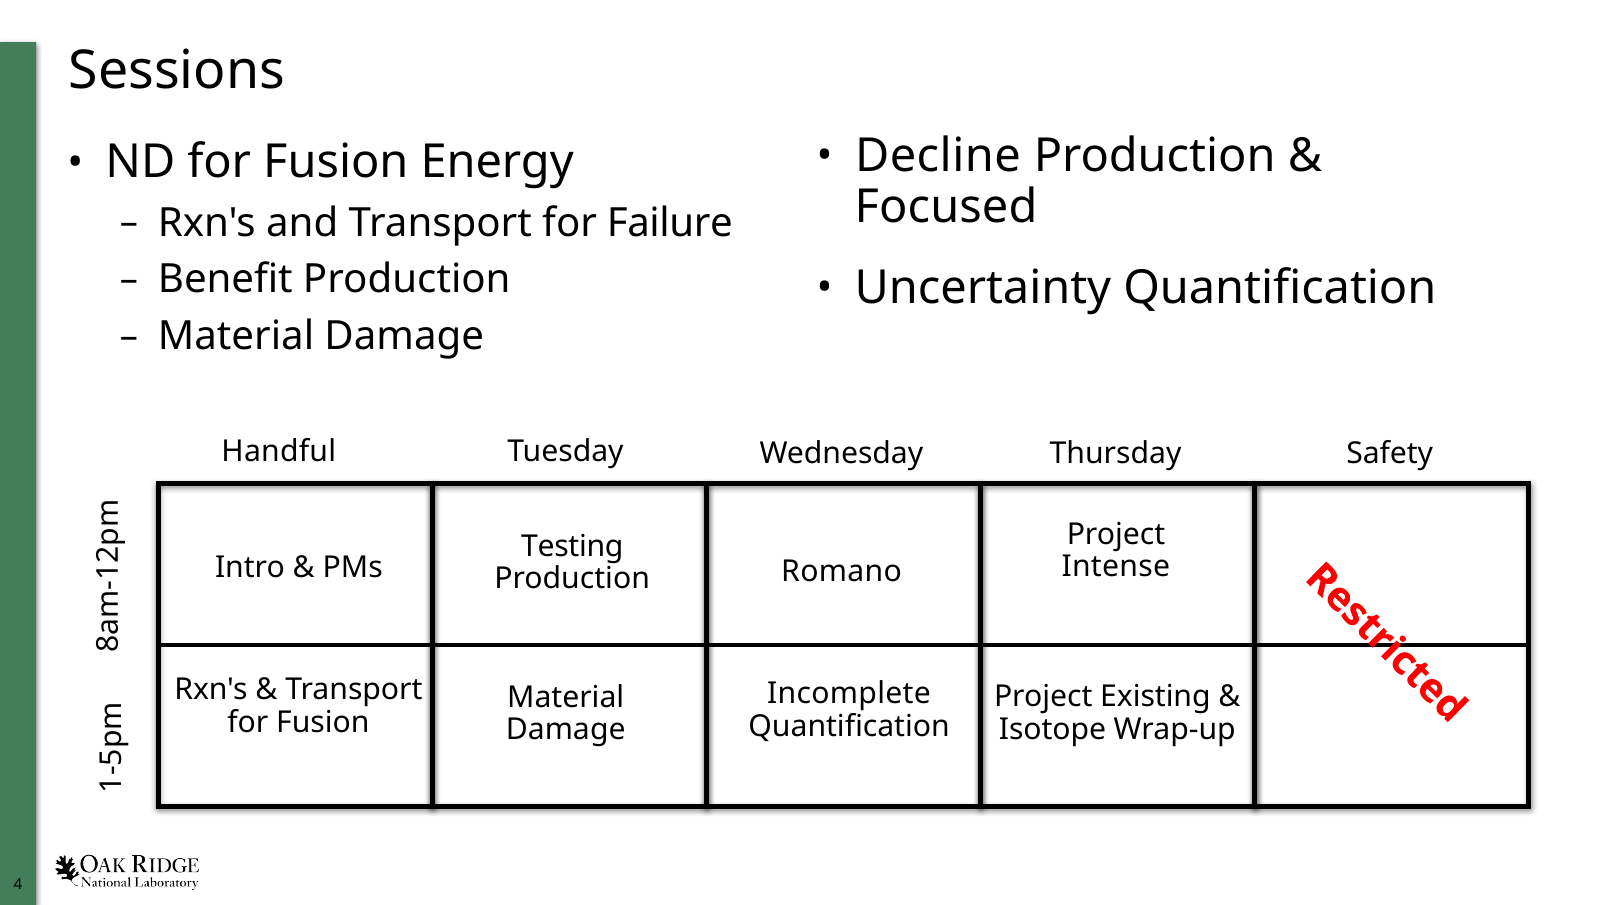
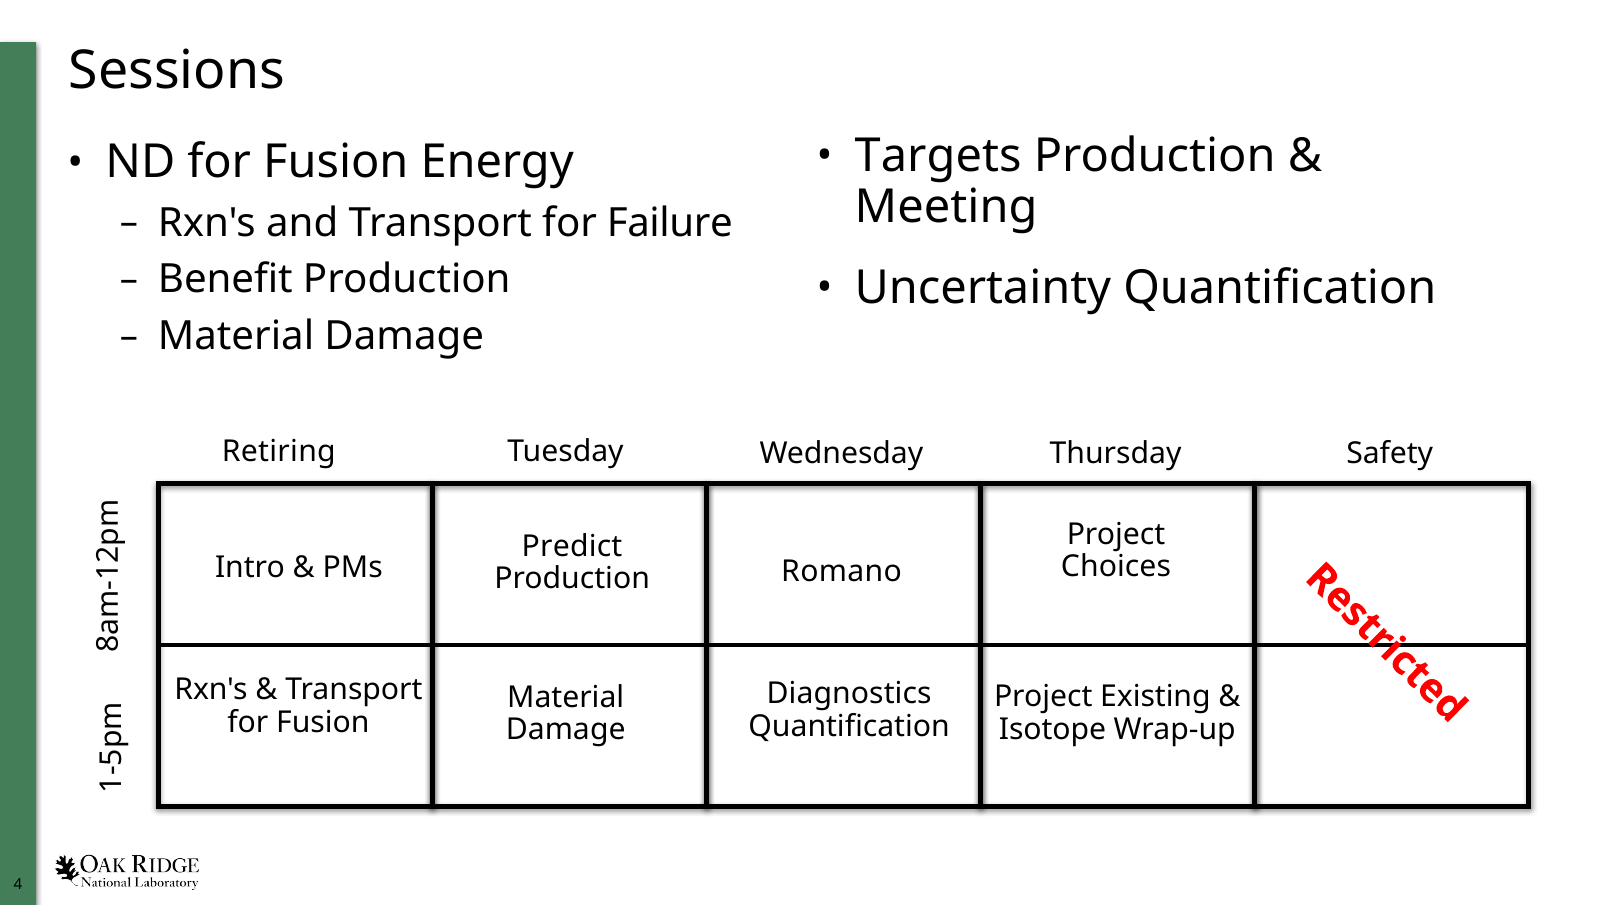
Decline: Decline -> Targets
Focused: Focused -> Meeting
Handful: Handful -> Retiring
Testing: Testing -> Predict
Intense: Intense -> Choices
Incomplete: Incomplete -> Diagnostics
